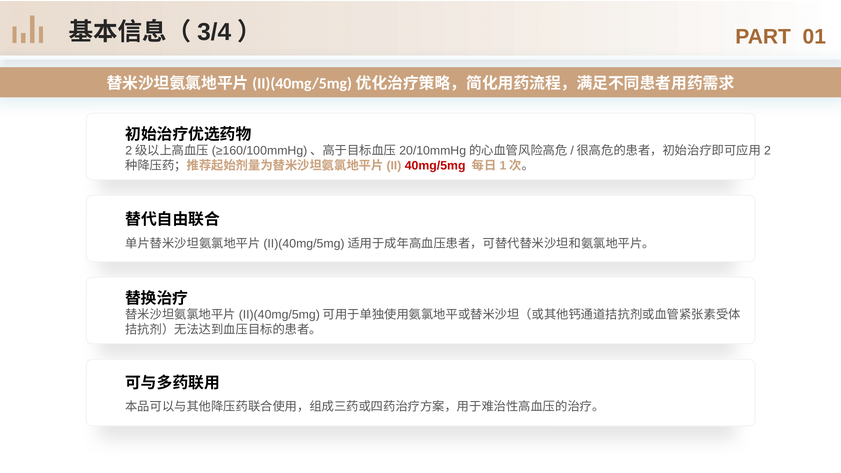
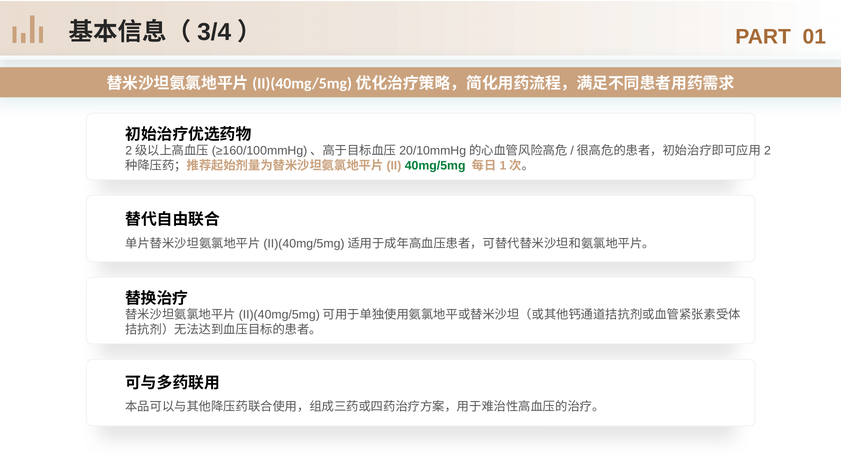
40mg/5mg colour: red -> green
